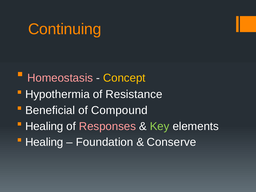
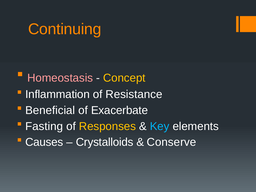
Hypothermia: Hypothermia -> Inflammation
Compound: Compound -> Exacerbate
Healing at (44, 126): Healing -> Fasting
Responses colour: pink -> yellow
Key colour: light green -> light blue
Healing at (44, 142): Healing -> Causes
Foundation: Foundation -> Crystalloids
